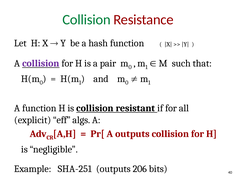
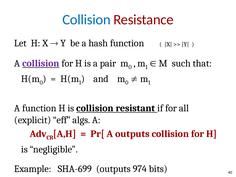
Collision at (87, 20) colour: green -> blue
SHA-251: SHA-251 -> SHA-699
206: 206 -> 974
